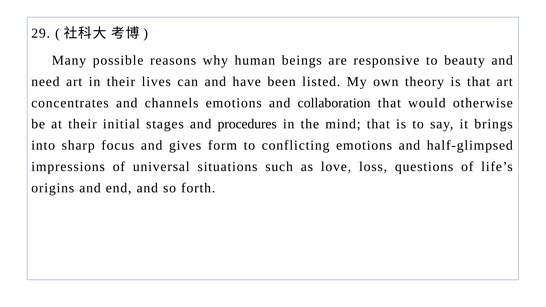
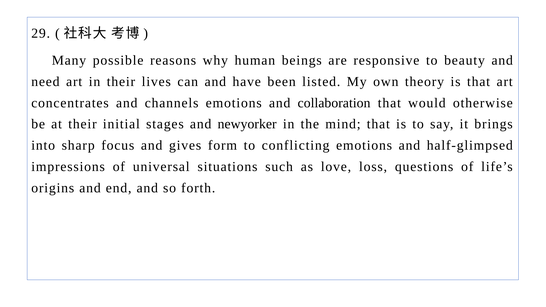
procedures: procedures -> newyorker
